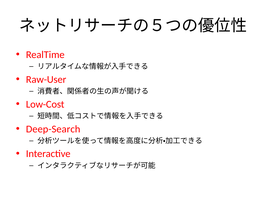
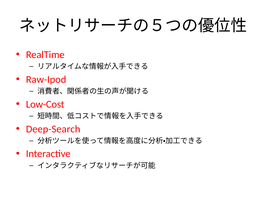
Raw-User: Raw-User -> Raw-Ipod
